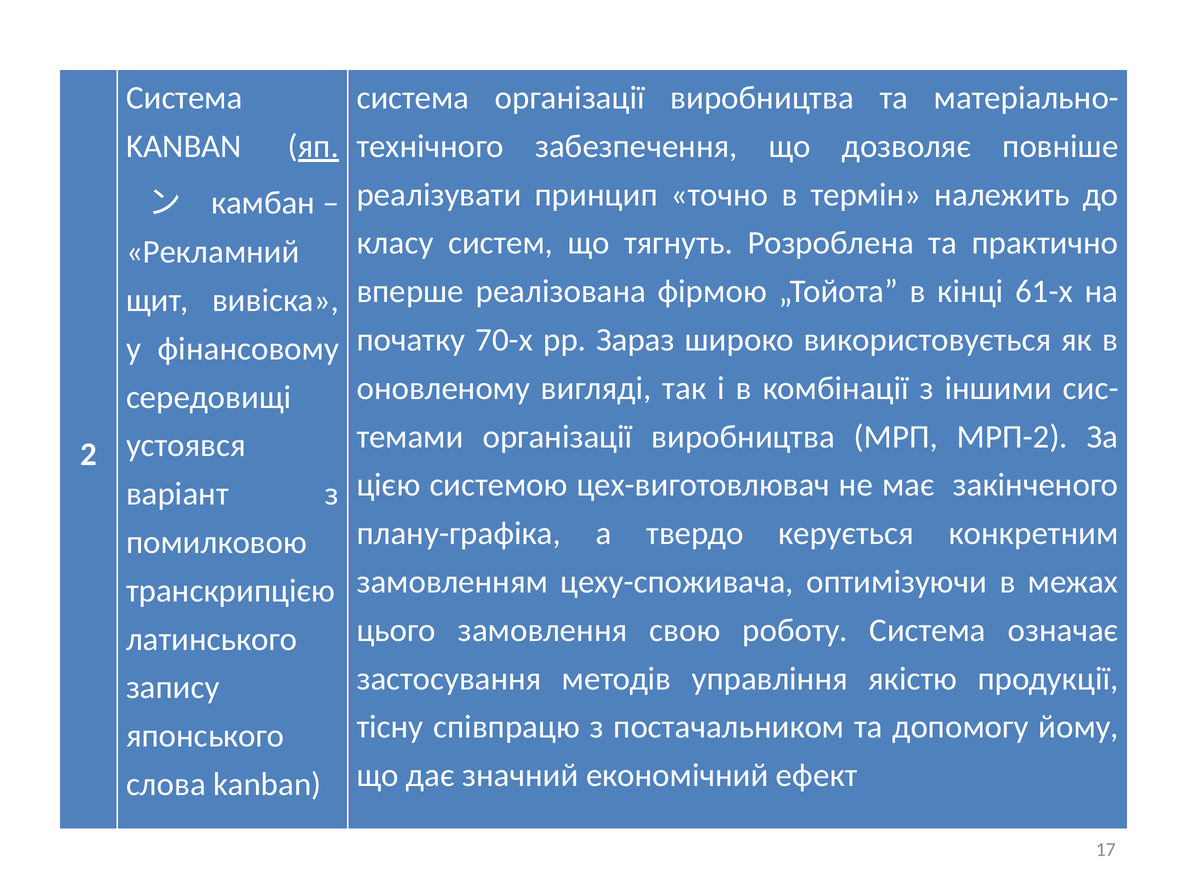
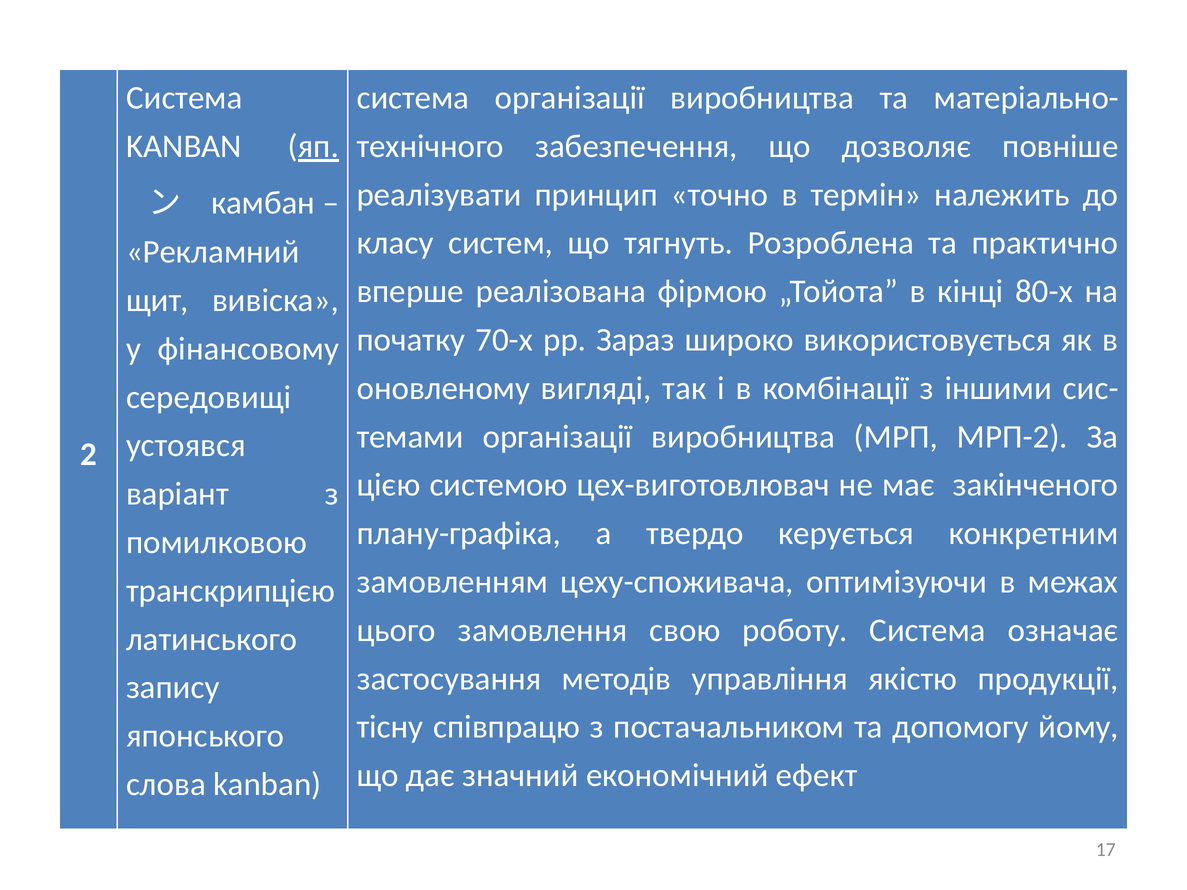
61-х: 61-х -> 80-х
